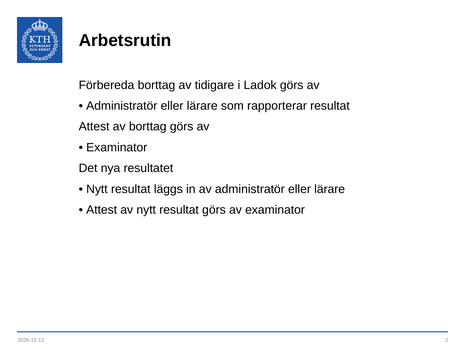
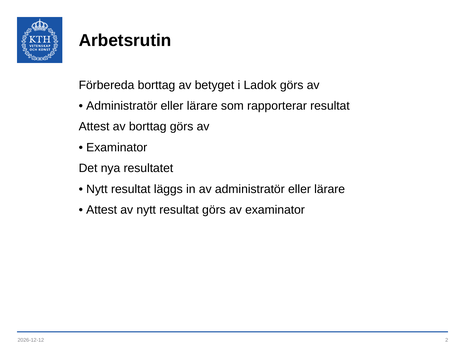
tidigare: tidigare -> betyget
